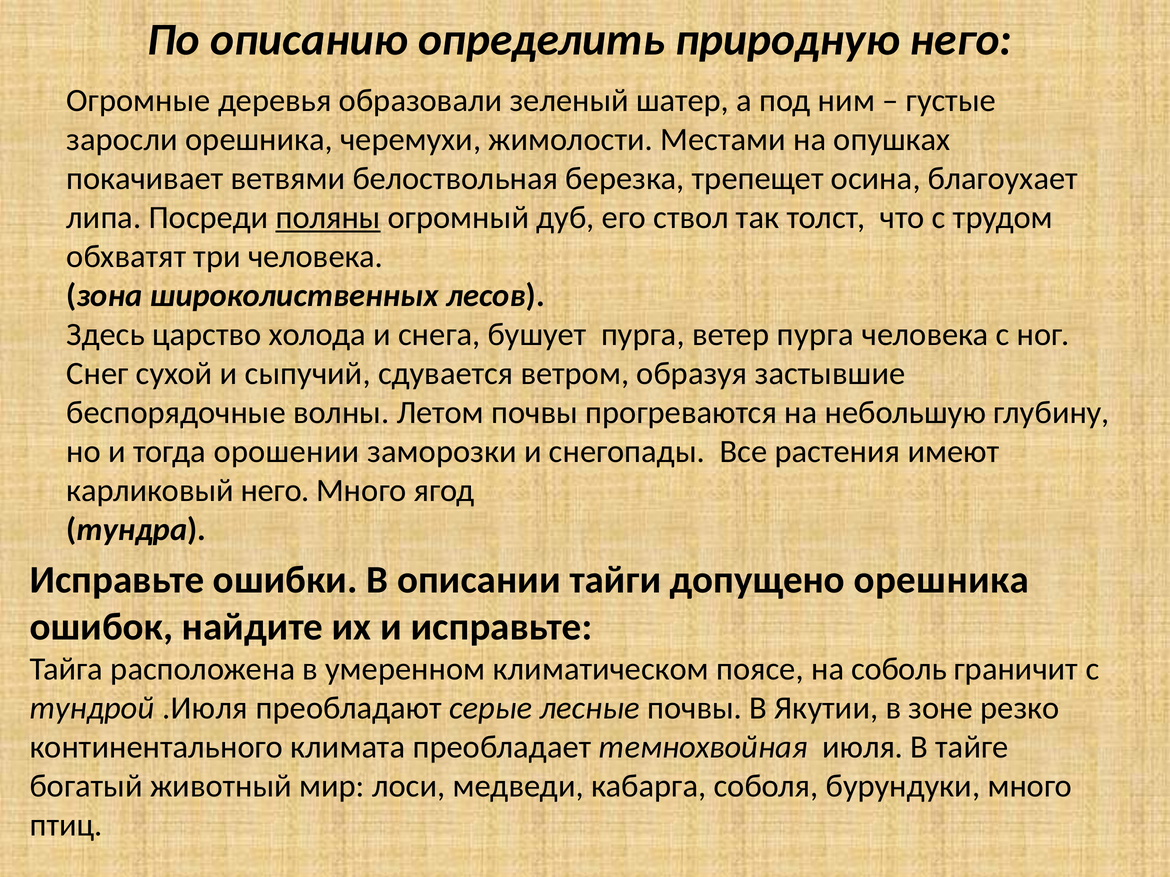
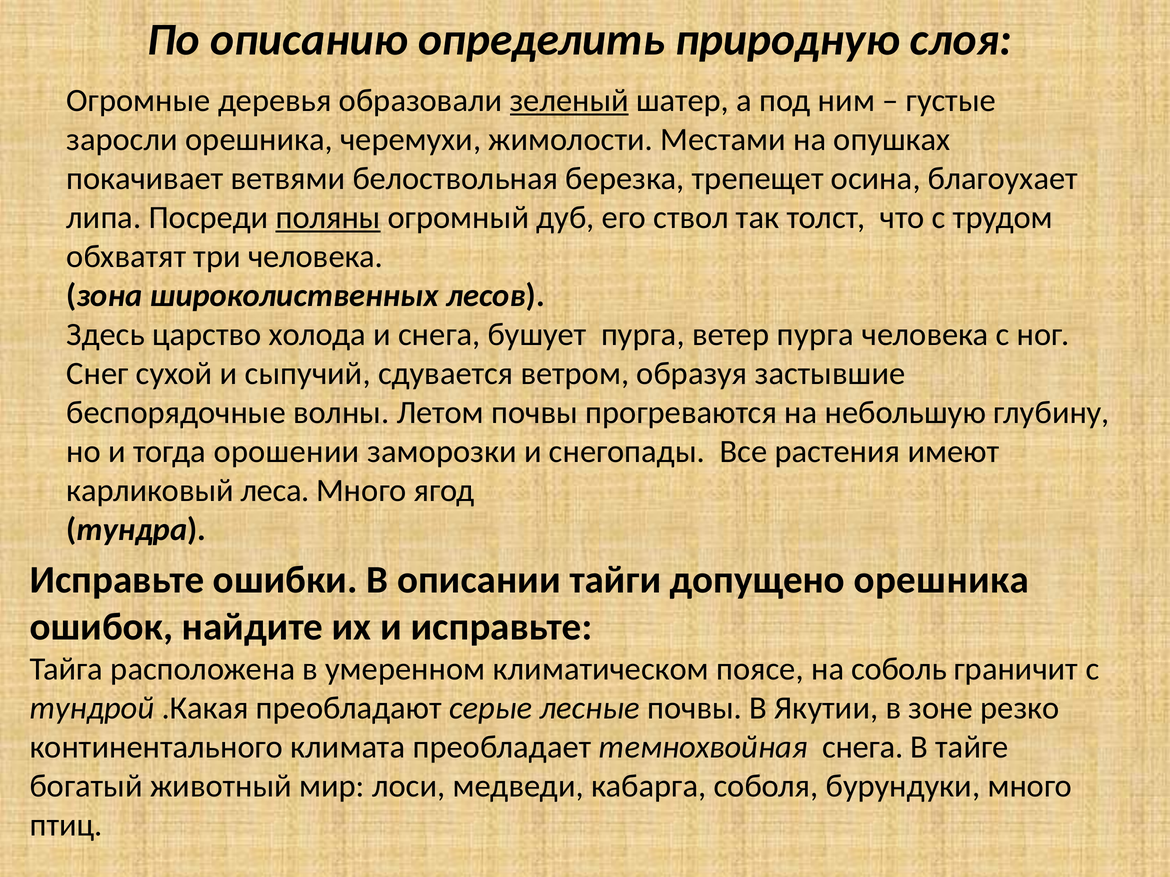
природную него: него -> слоя
зеленый underline: none -> present
карликовый него: него -> леса
.Июля: .Июля -> .Какая
темнохвойная июля: июля -> снега
